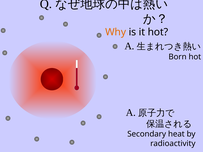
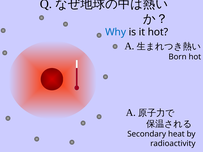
Why colour: orange -> blue
